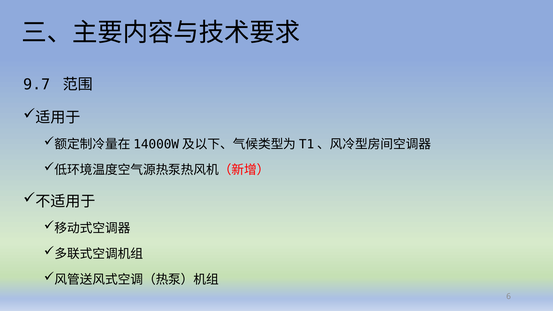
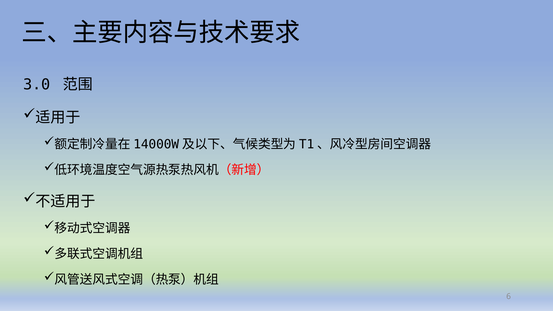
9.7: 9.7 -> 3.0
